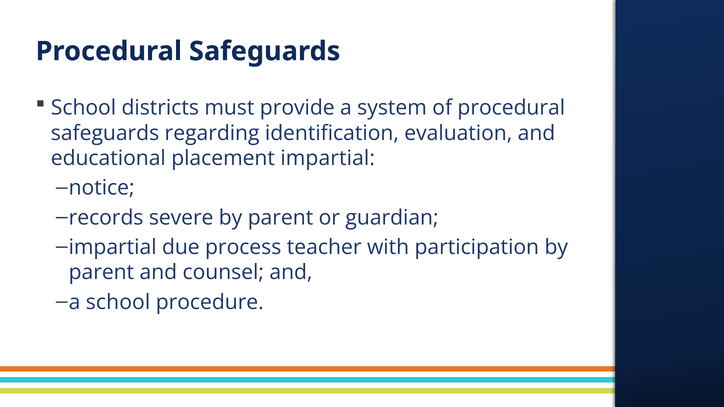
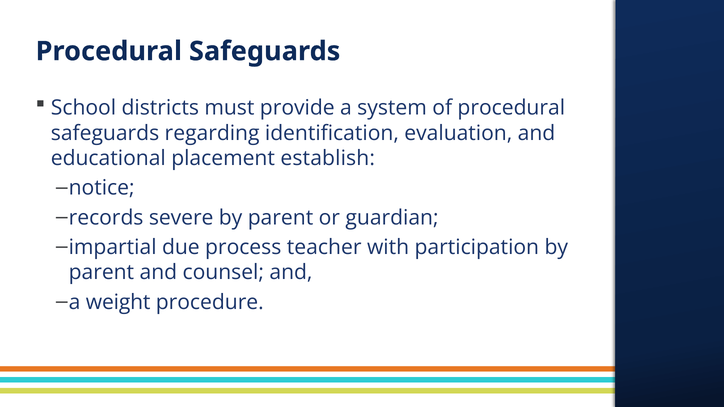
placement impartial: impartial -> establish
a school: school -> weight
